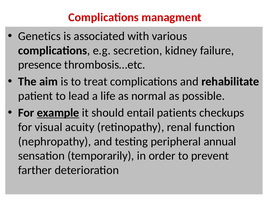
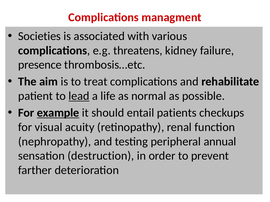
Genetics: Genetics -> Societies
secretion: secretion -> threatens
lead underline: none -> present
temporarily: temporarily -> destruction
